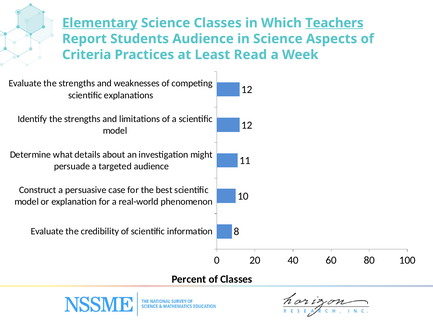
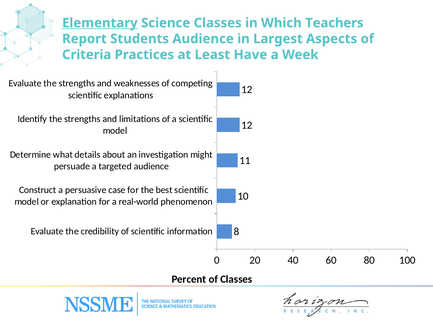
Teachers underline: present -> none
in Science: Science -> Largest
Read: Read -> Have
